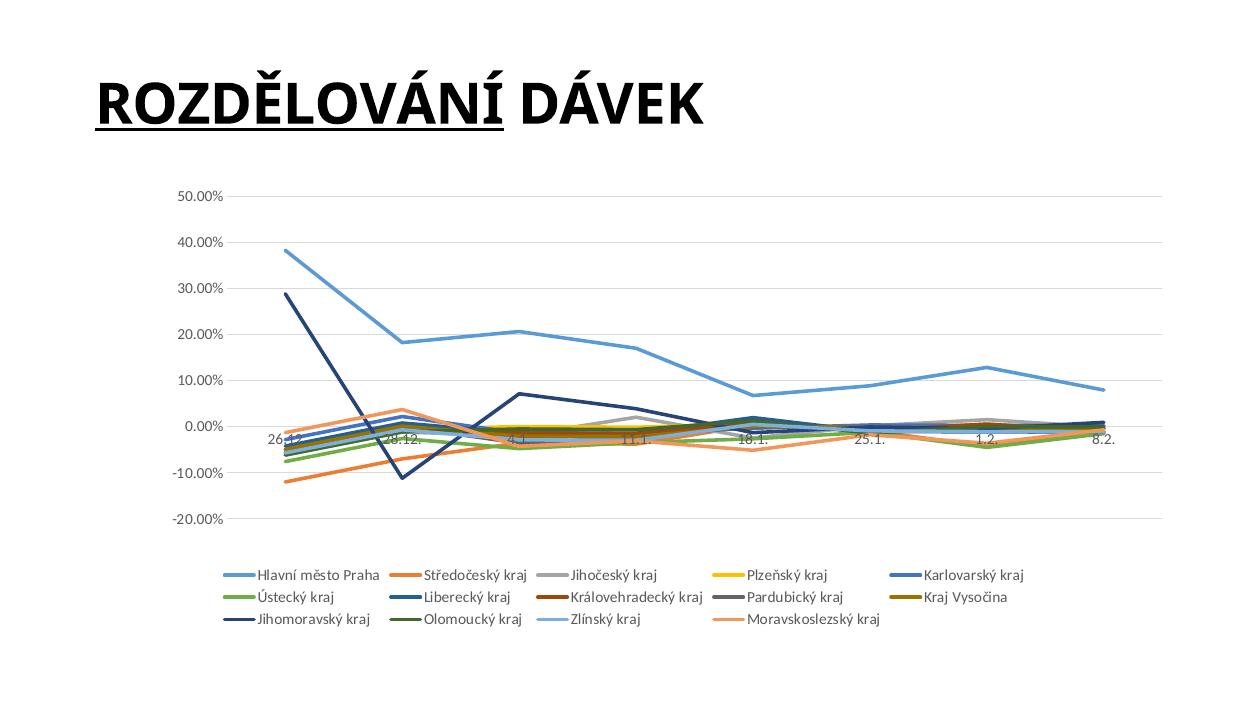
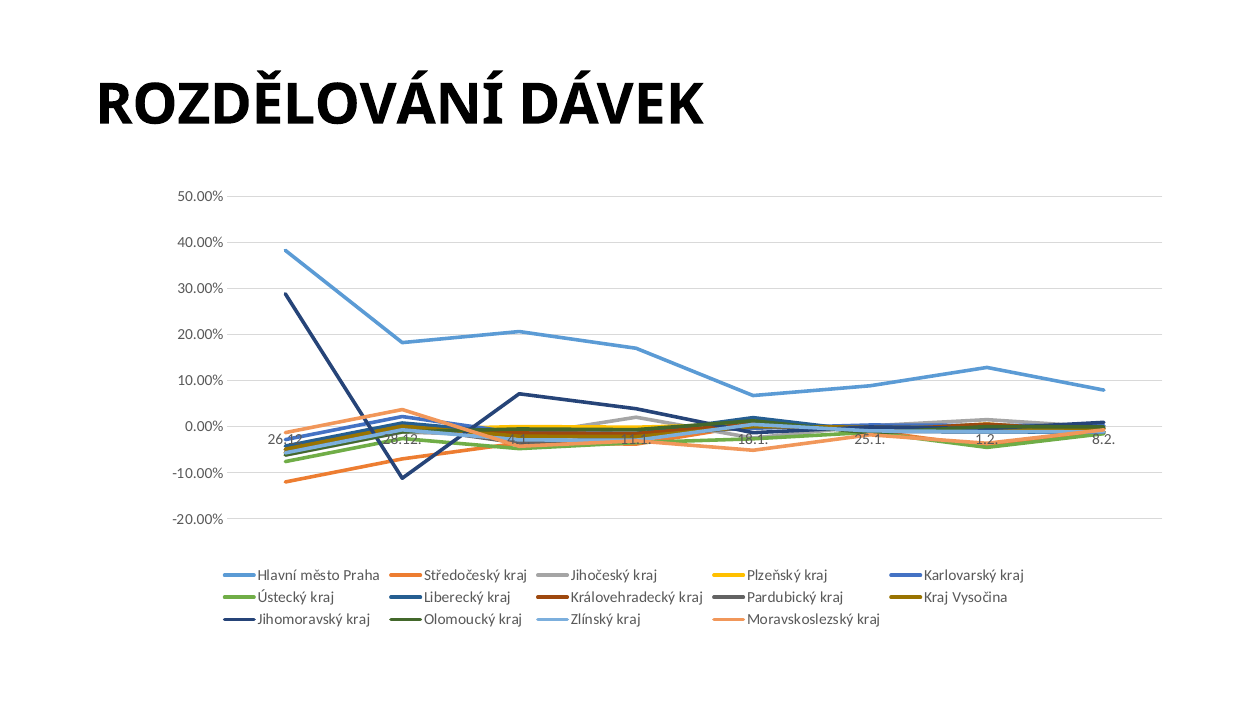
ROZDĚLOVÁNÍ underline: present -> none
